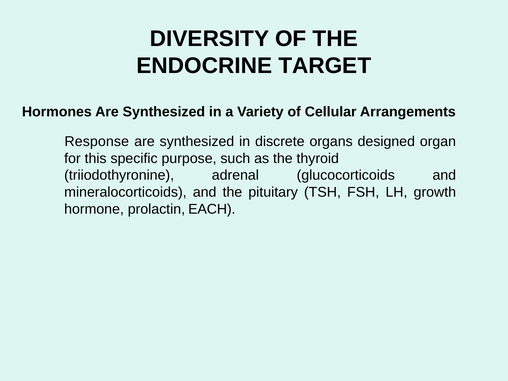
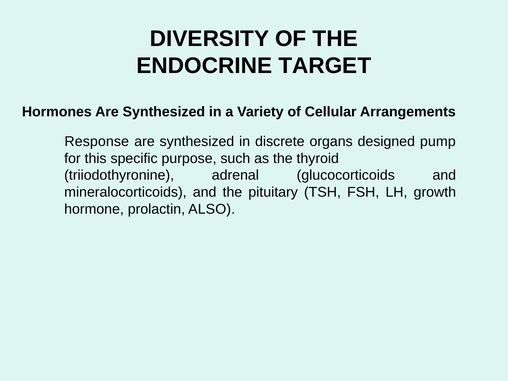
organ: organ -> pump
EACH: EACH -> ALSO
